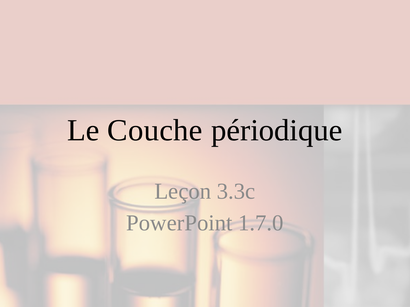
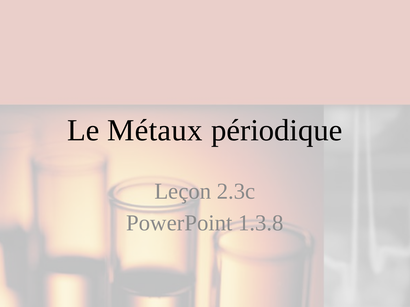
Couche: Couche -> Métaux
3.3c: 3.3c -> 2.3c
1.7.0: 1.7.0 -> 1.3.8
